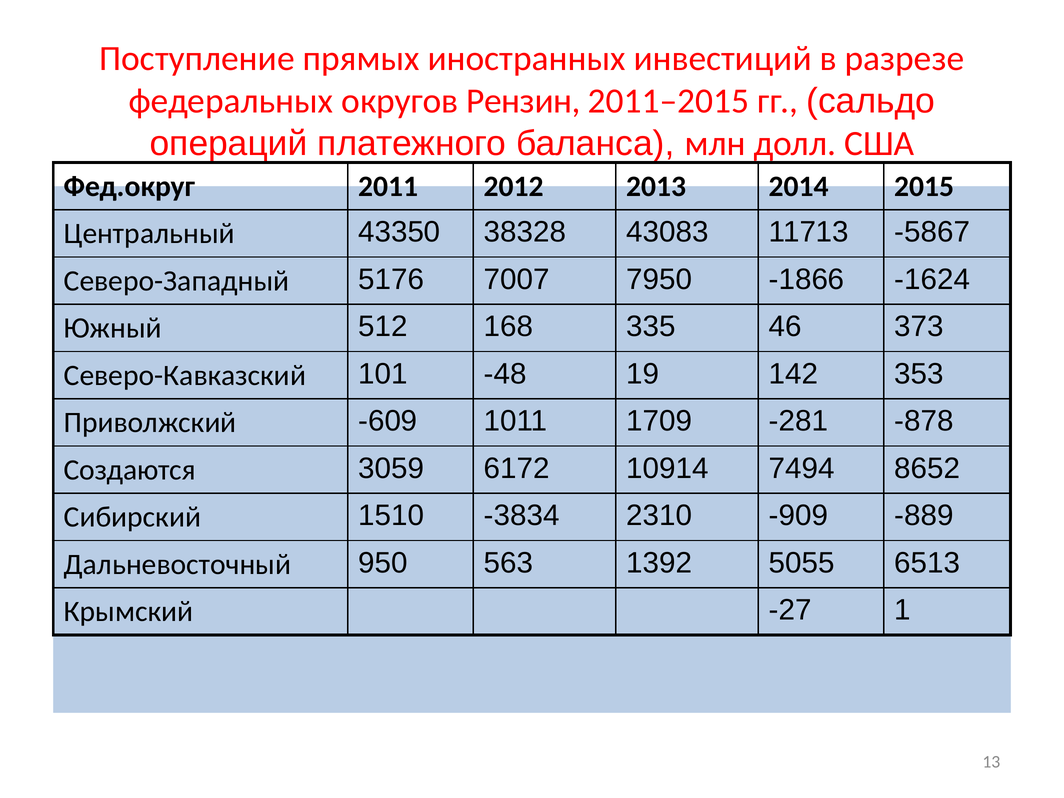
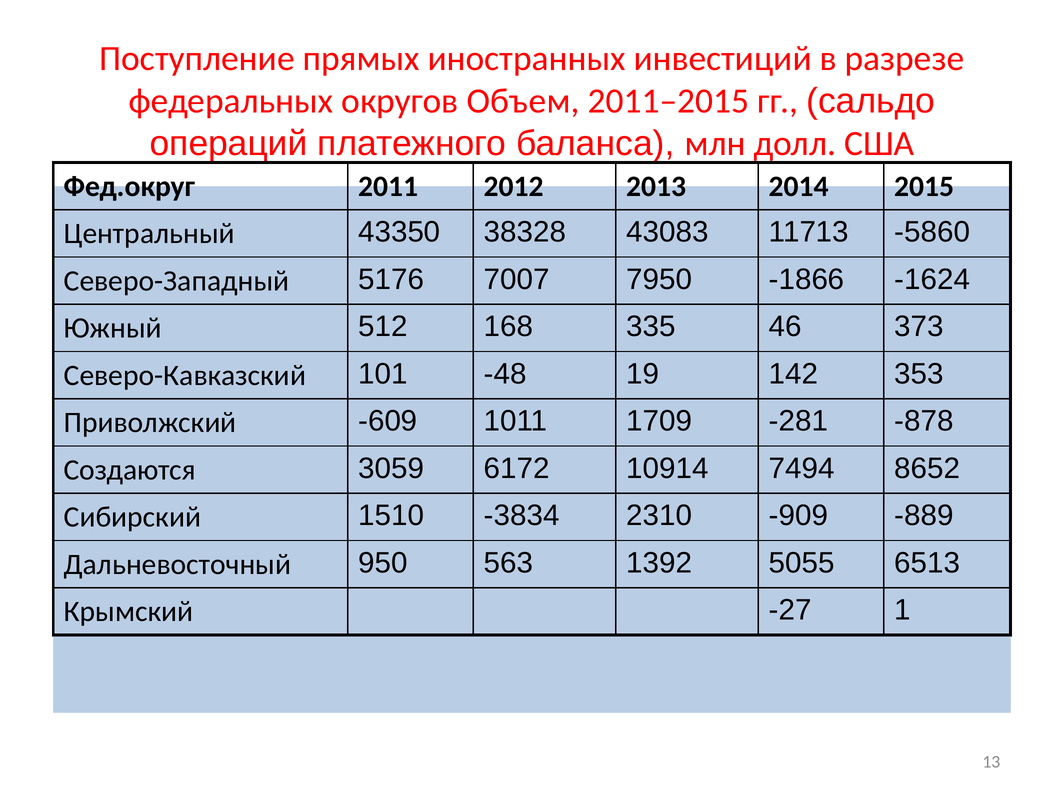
Рензин: Рензин -> Объем
-5867: -5867 -> -5860
